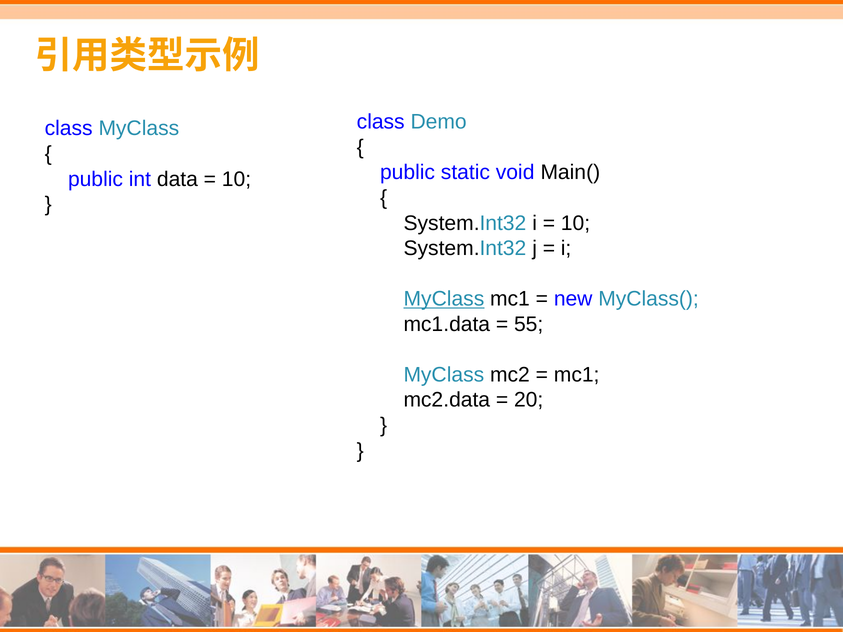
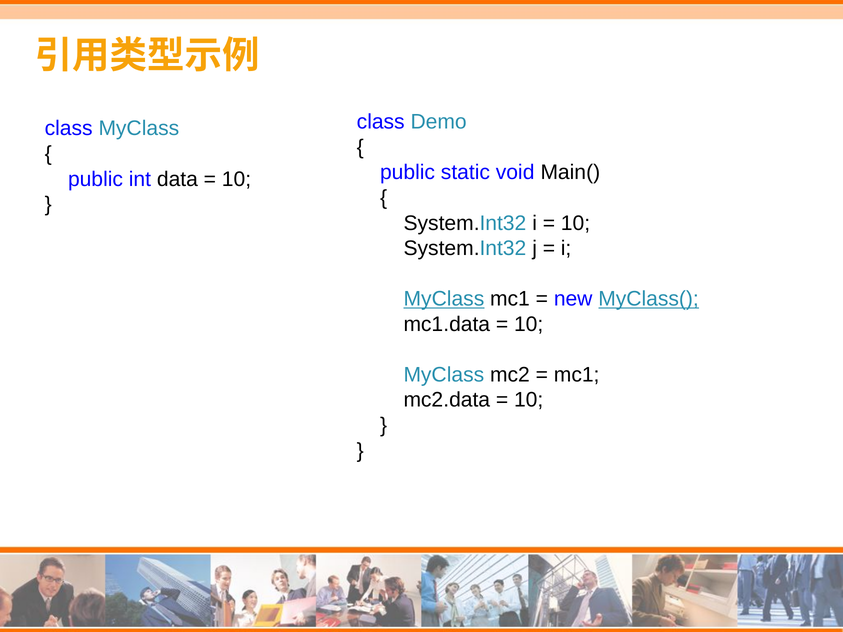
MyClass( underline: none -> present
55 at (529, 324): 55 -> 10
20 at (529, 400): 20 -> 10
